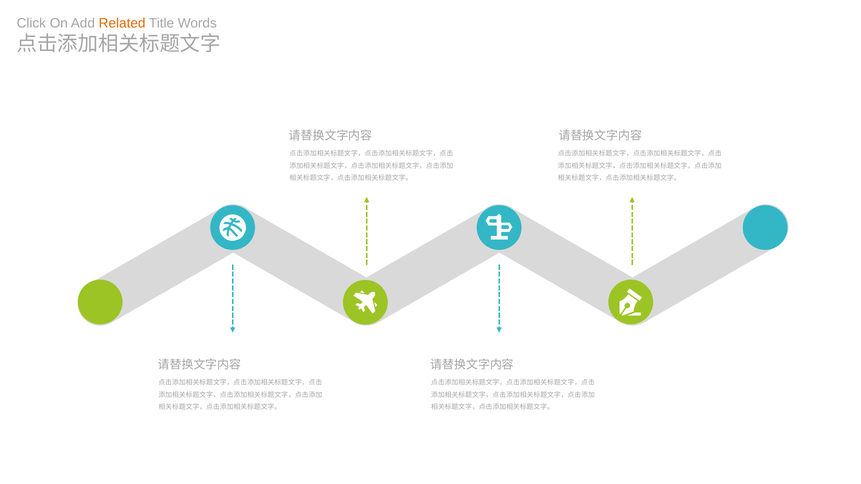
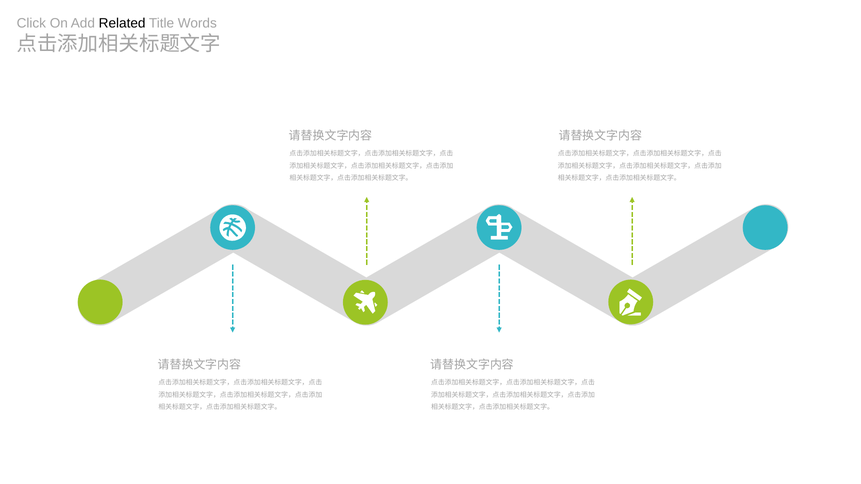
Related colour: orange -> black
